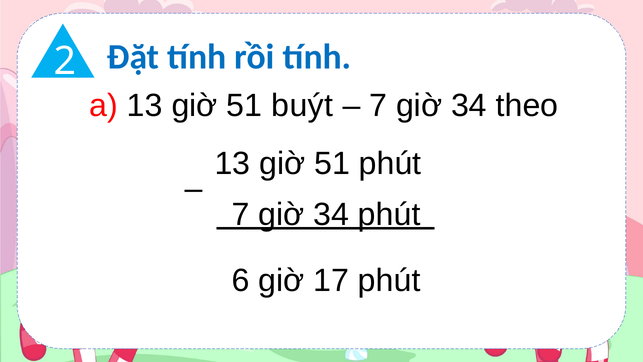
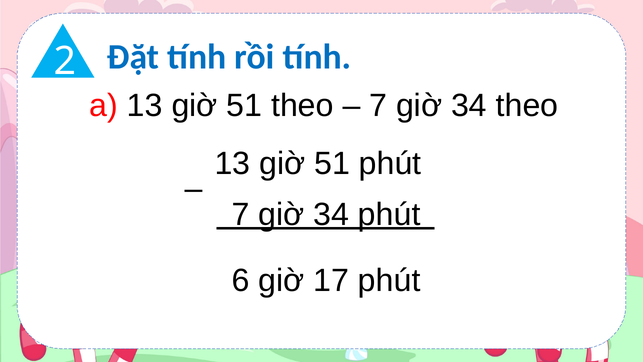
51 buýt: buýt -> theo
